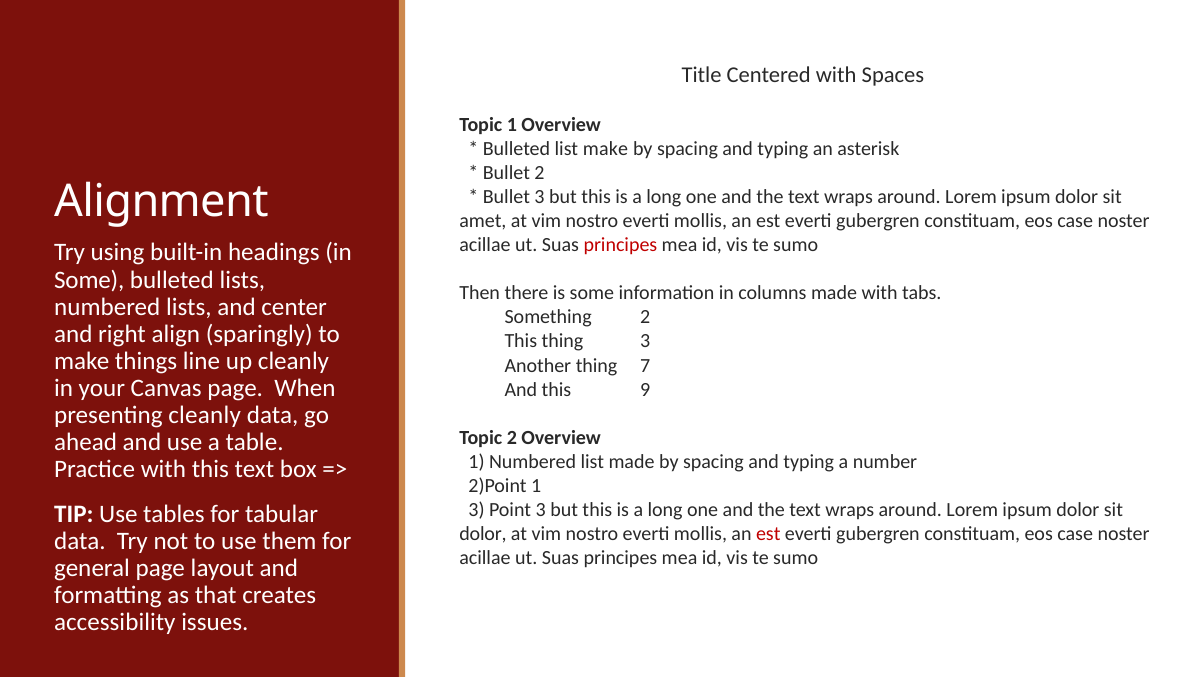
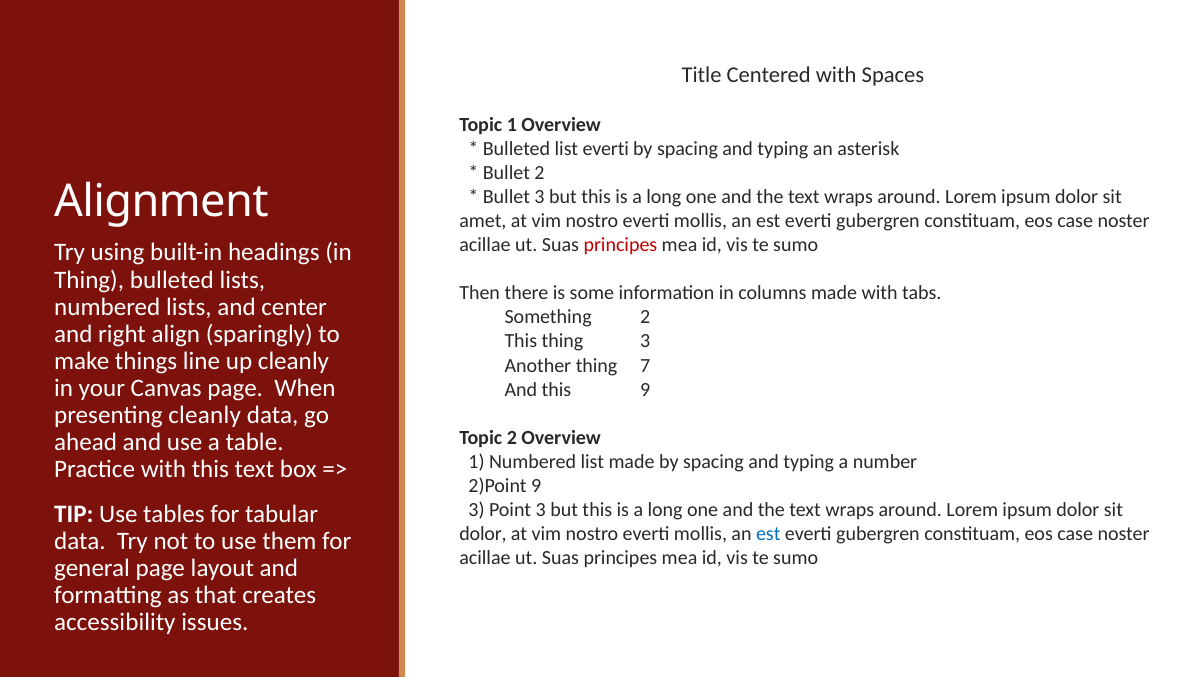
list make: make -> everti
Some at (89, 280): Some -> Thing
2)Point 1: 1 -> 9
est at (768, 534) colour: red -> blue
